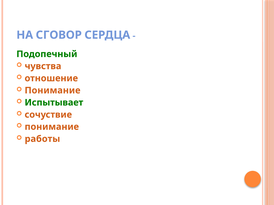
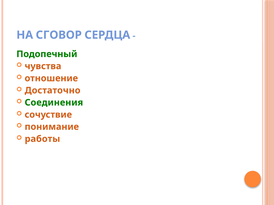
Понимание at (53, 91): Понимание -> Достаточно
Испытывает: Испытывает -> Соединения
